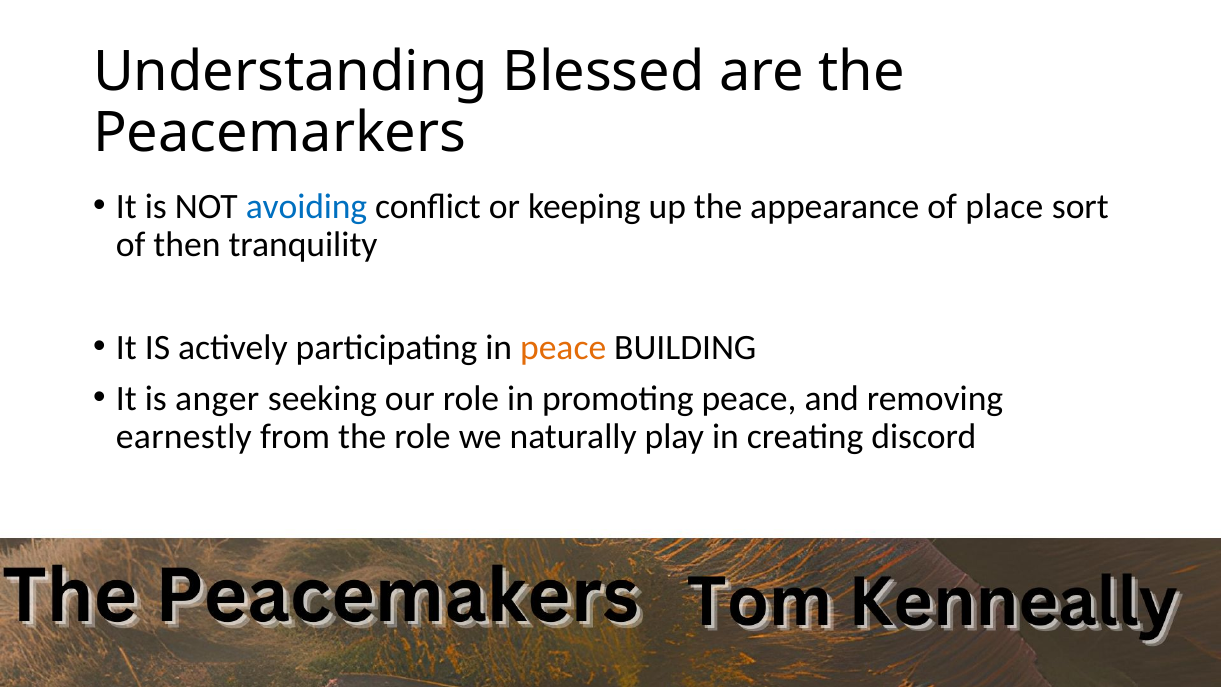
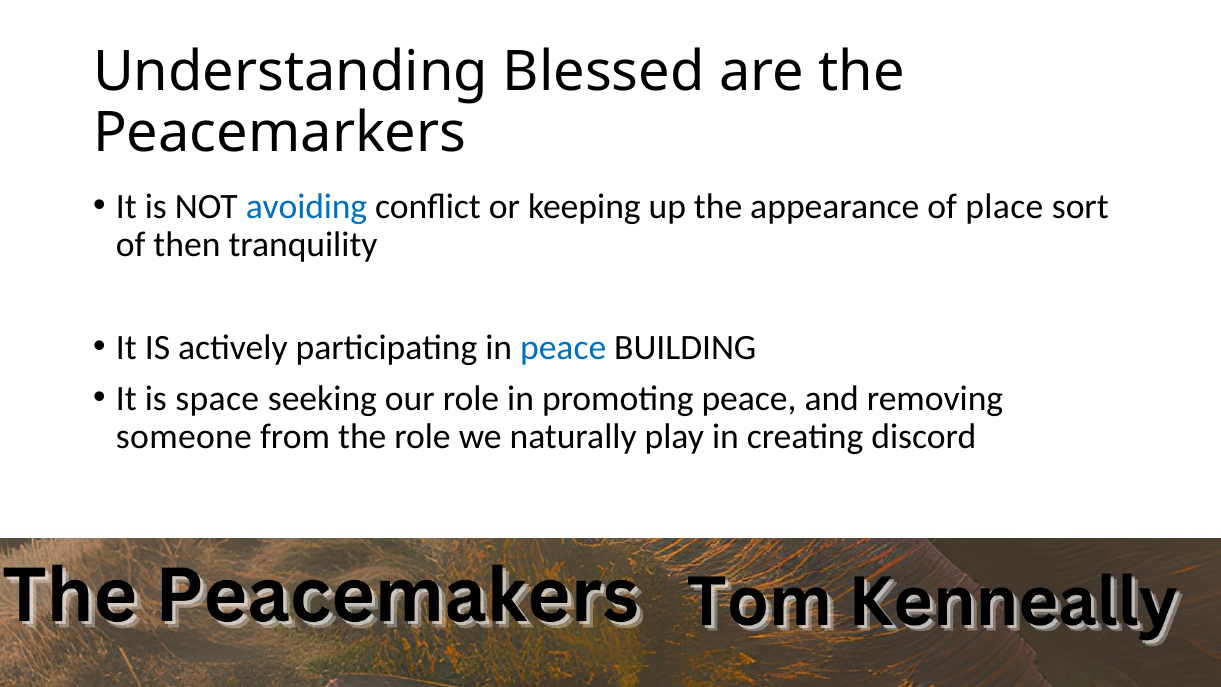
peace at (563, 347) colour: orange -> blue
anger: anger -> space
earnestly: earnestly -> someone
